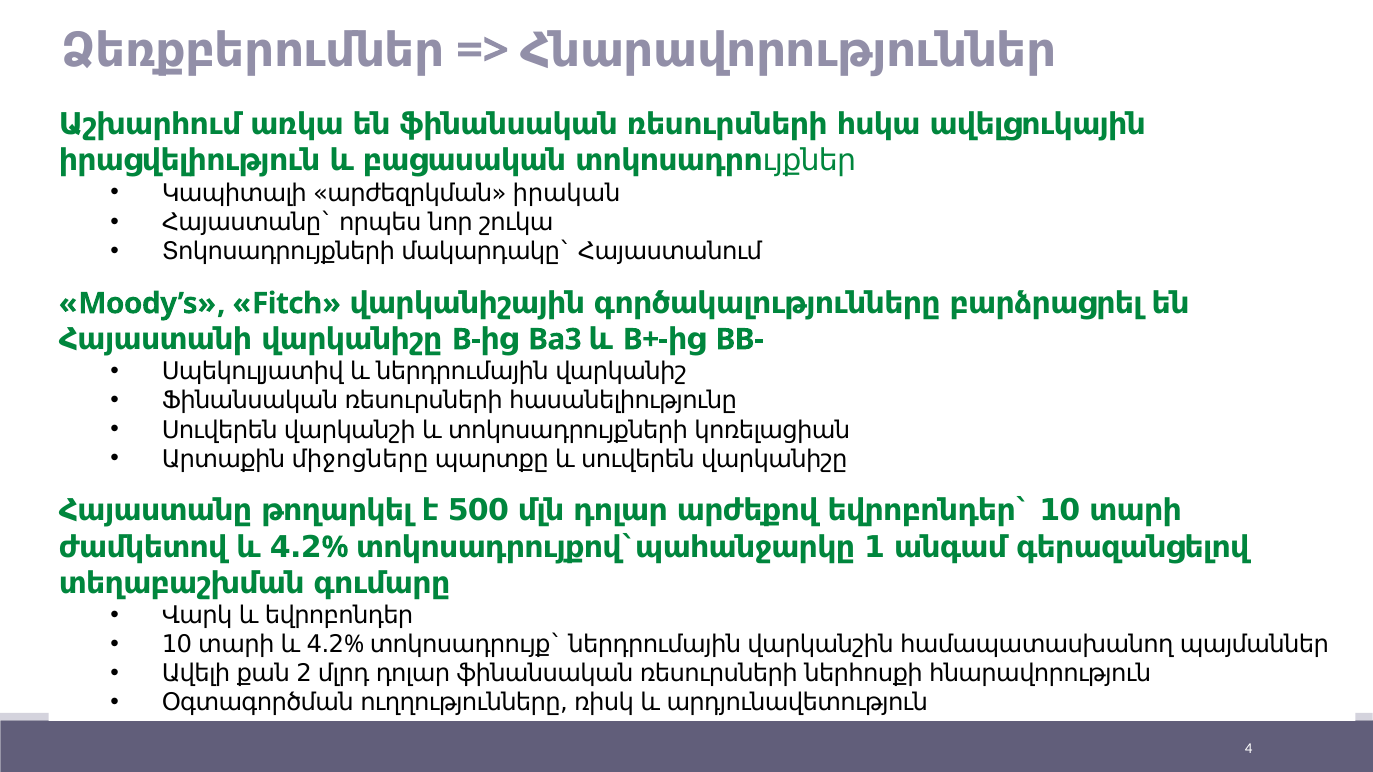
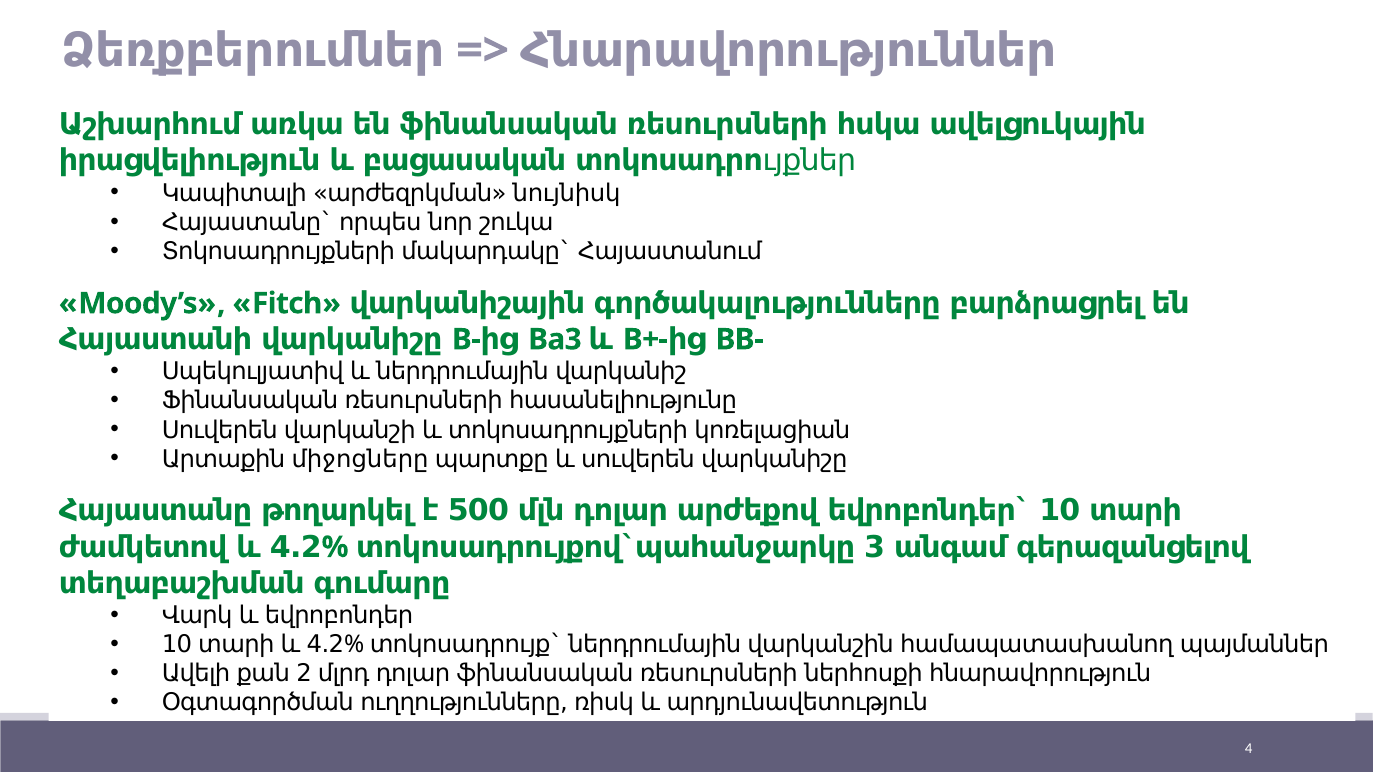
իրական: իրական -> նույնիսկ
1: 1 -> 3
